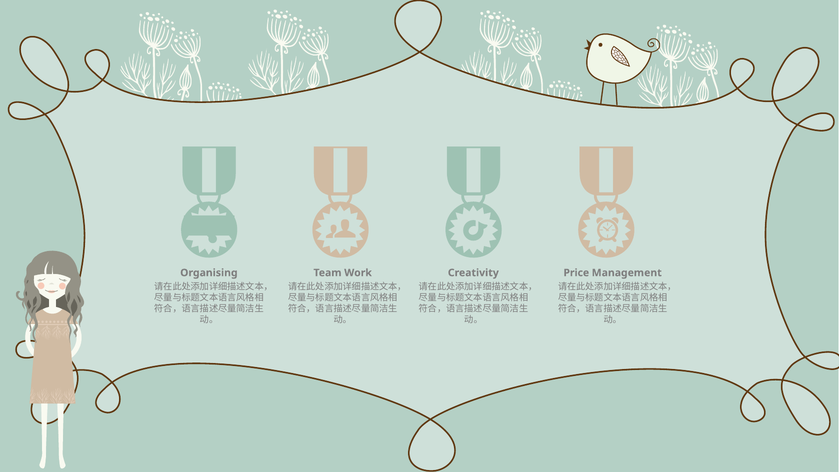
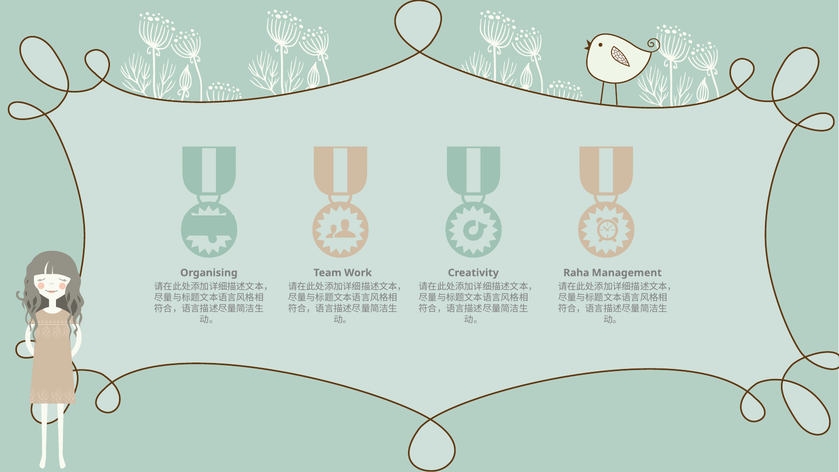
Price: Price -> Raha
